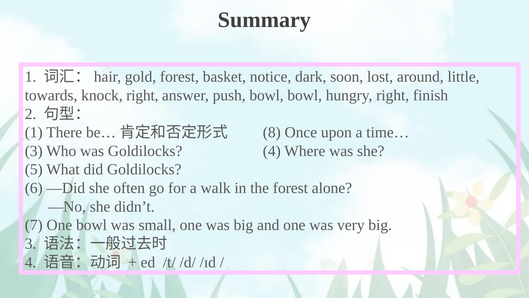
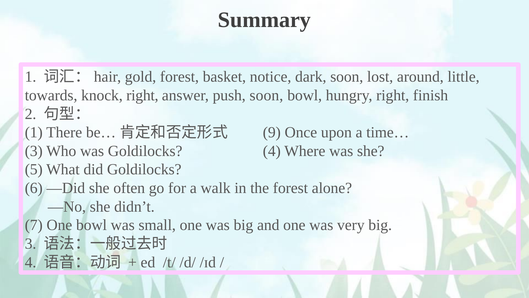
push bowl: bowl -> soon
8: 8 -> 9
